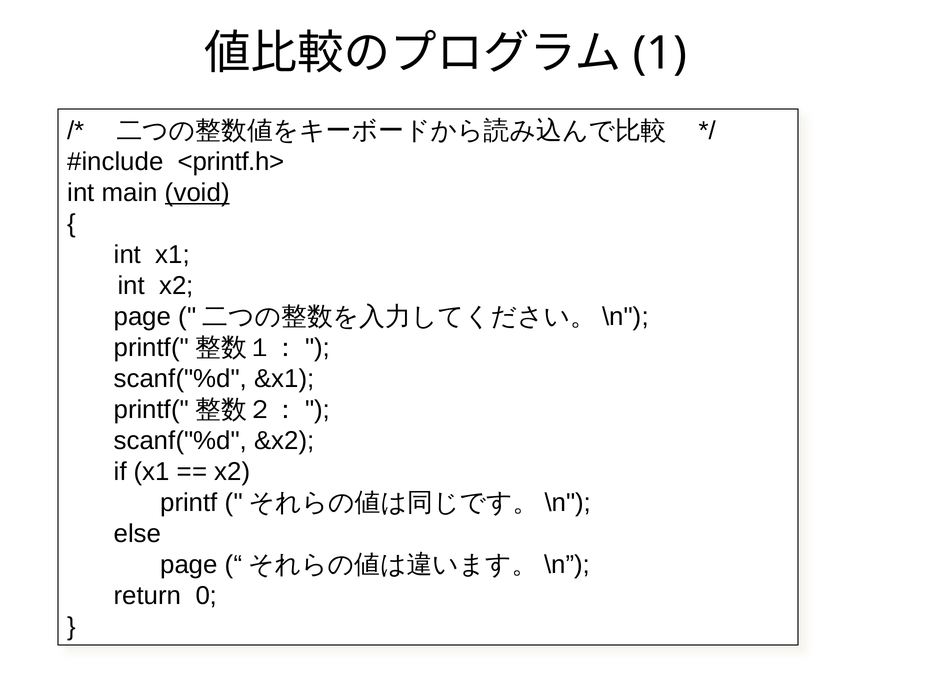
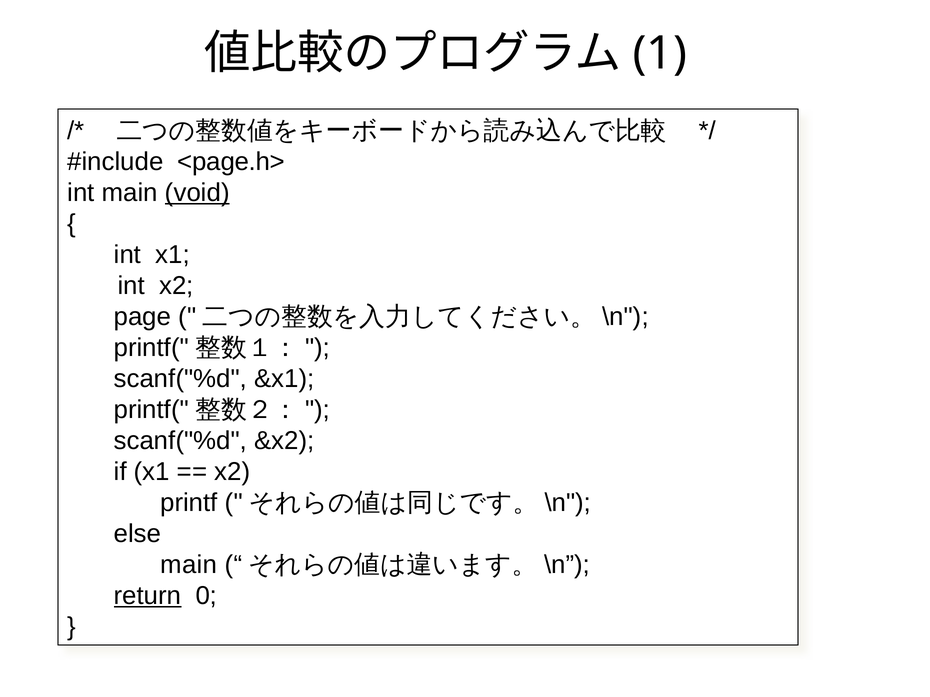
<printf.h>: <printf.h> -> <page.h>
page at (189, 565): page -> main
return underline: none -> present
